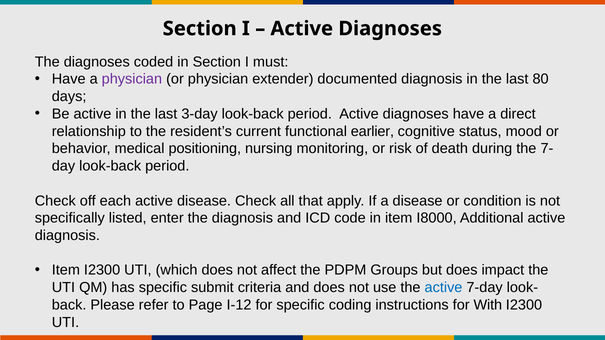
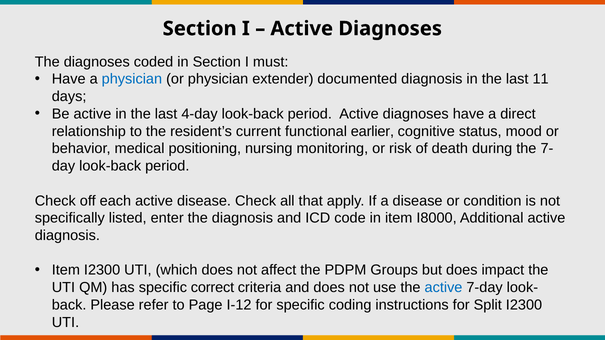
physician at (132, 79) colour: purple -> blue
80: 80 -> 11
3-day: 3-day -> 4-day
submit: submit -> correct
With: With -> Split
